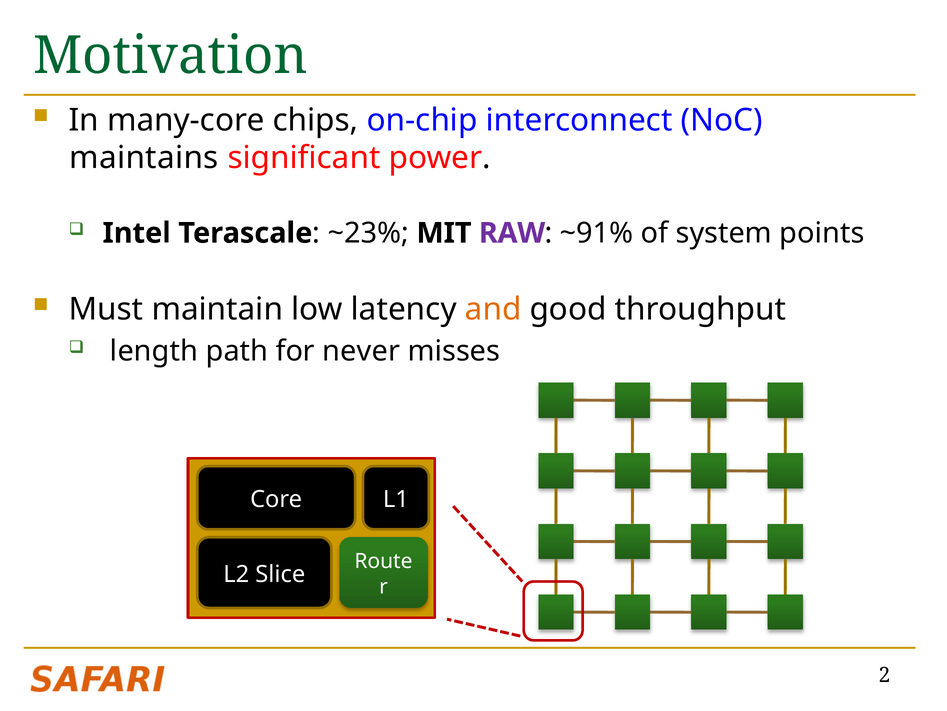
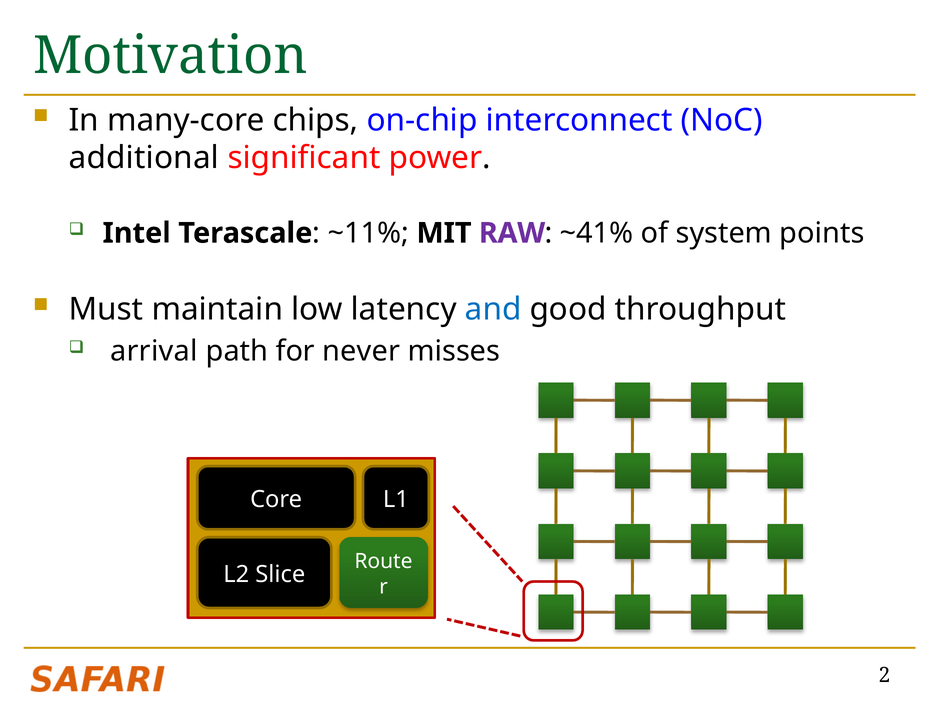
maintains: maintains -> additional
~23%: ~23% -> ~11%
~91%: ~91% -> ~41%
and colour: orange -> blue
length: length -> arrival
